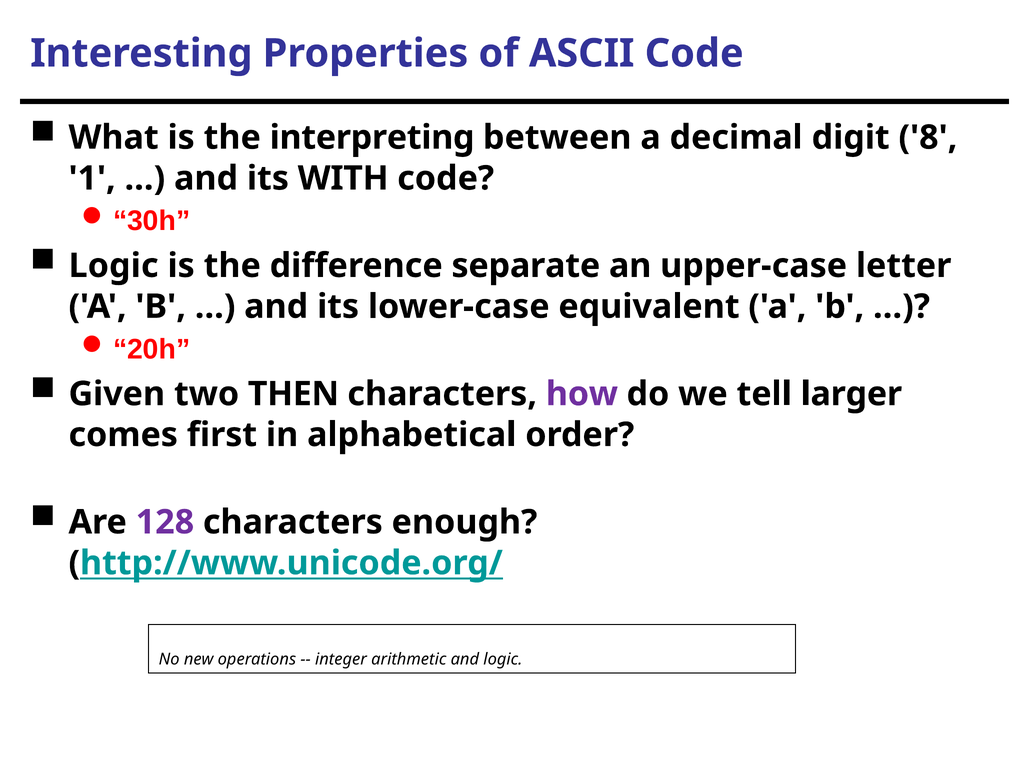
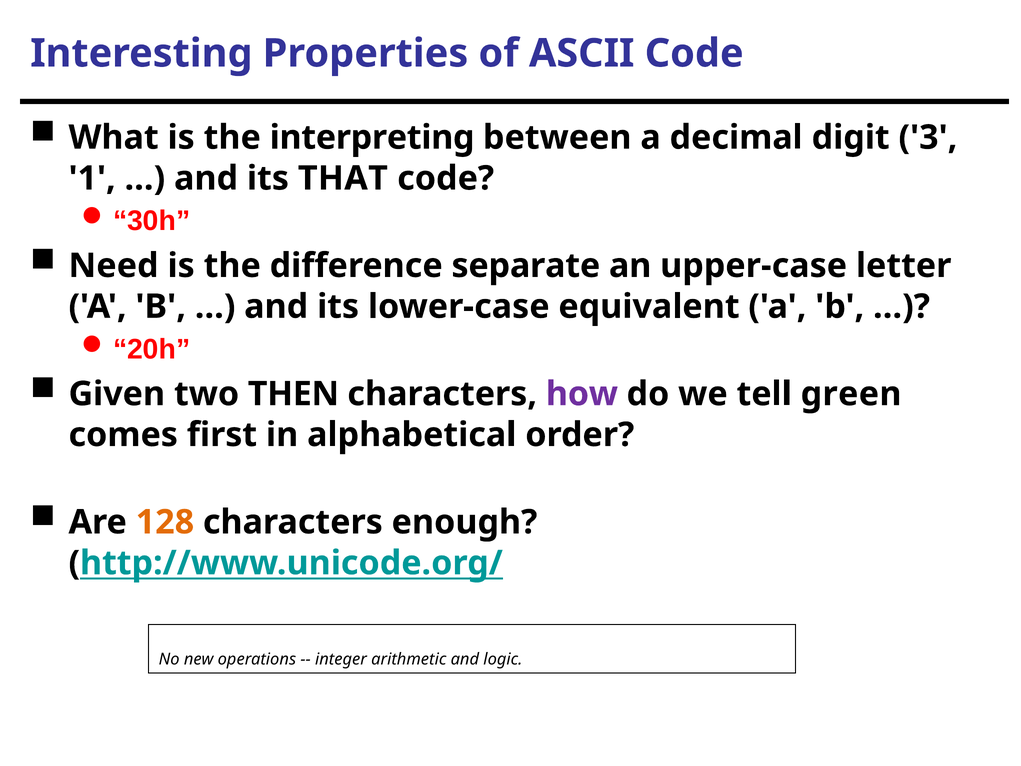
8: 8 -> 3
WITH: WITH -> THAT
Logic at (114, 266): Logic -> Need
larger: larger -> green
128 colour: purple -> orange
